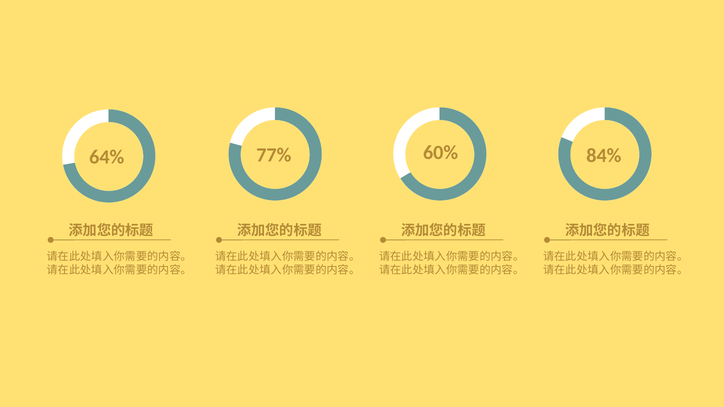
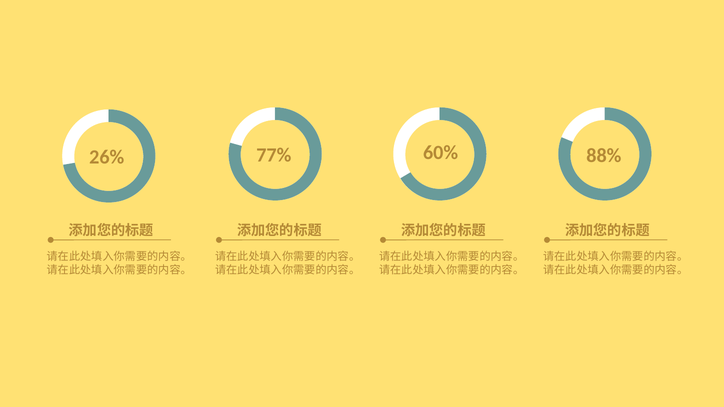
84%: 84% -> 88%
64%: 64% -> 26%
